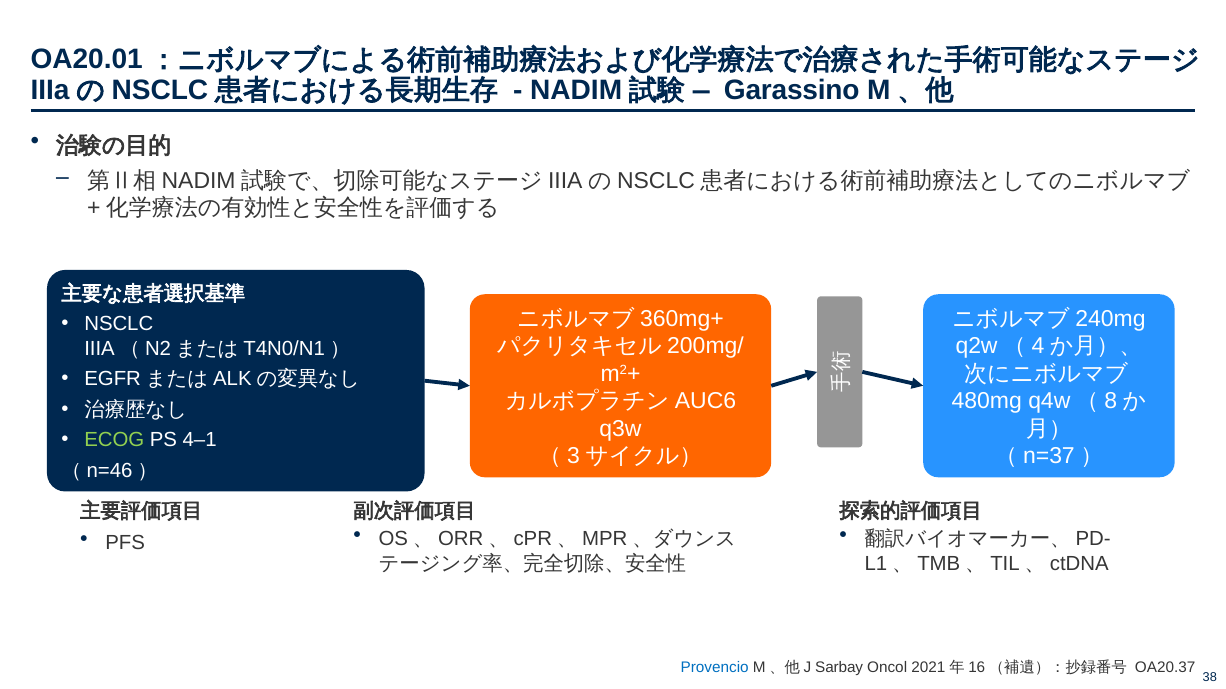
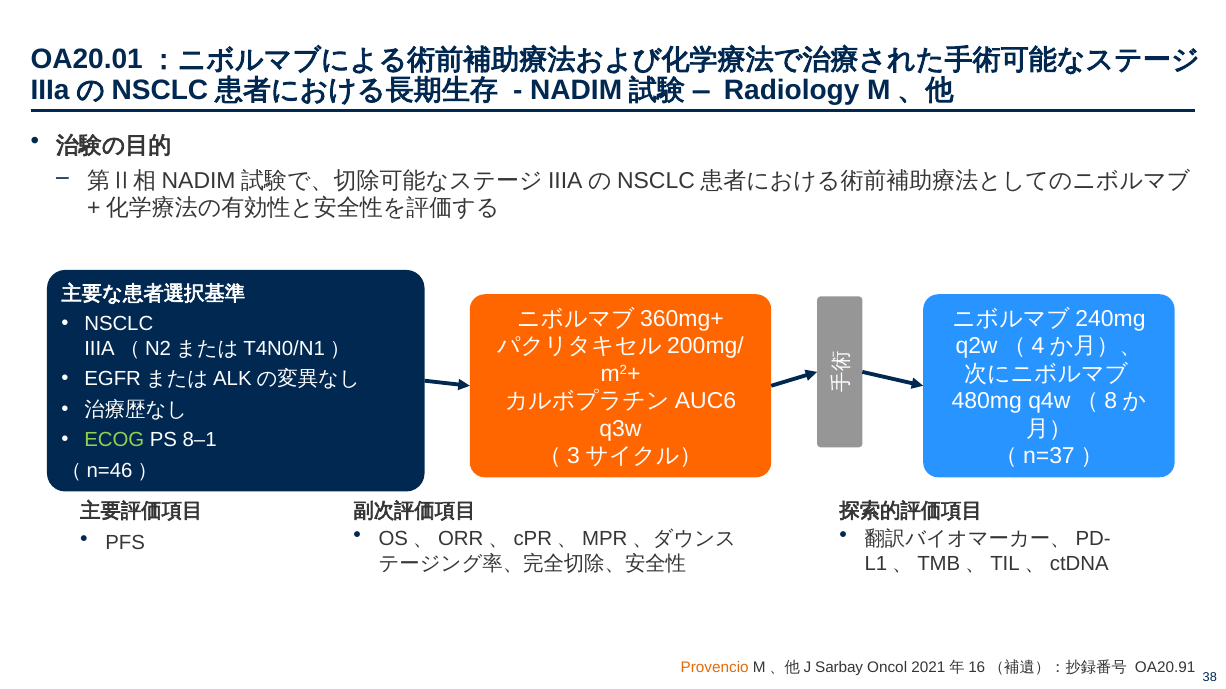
Garassino: Garassino -> Radiology
4–1: 4–1 -> 8–1
Provencio colour: blue -> orange
OA20.37: OA20.37 -> OA20.91
